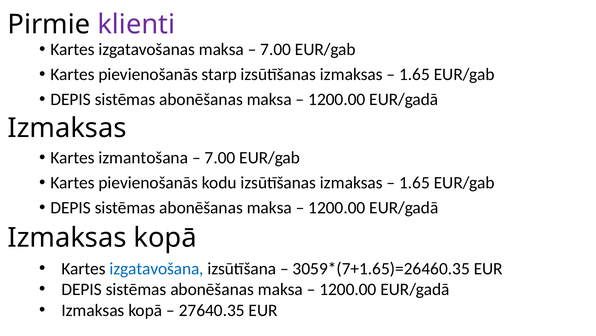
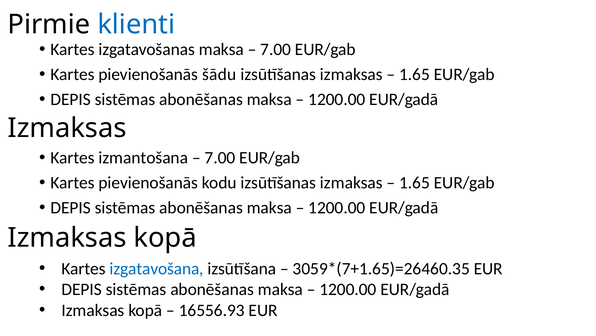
klienti colour: purple -> blue
starp: starp -> šādu
27640.35: 27640.35 -> 16556.93
